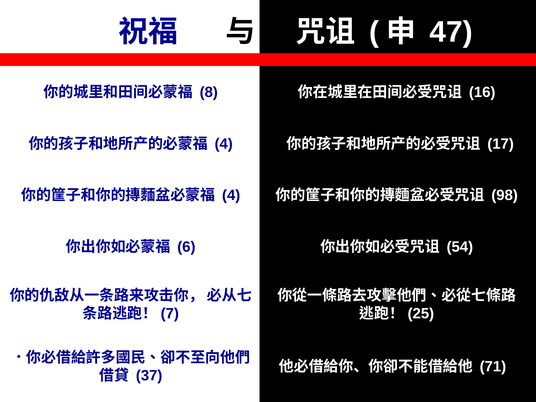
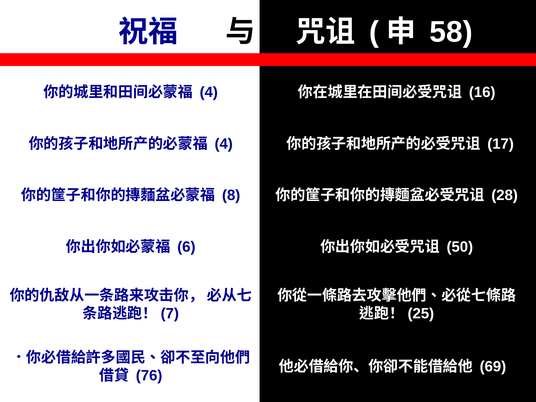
47: 47 -> 58
8 at (209, 92): 8 -> 4
4 at (231, 195): 4 -> 8
98: 98 -> 28
54: 54 -> 50
71: 71 -> 69
37: 37 -> 76
